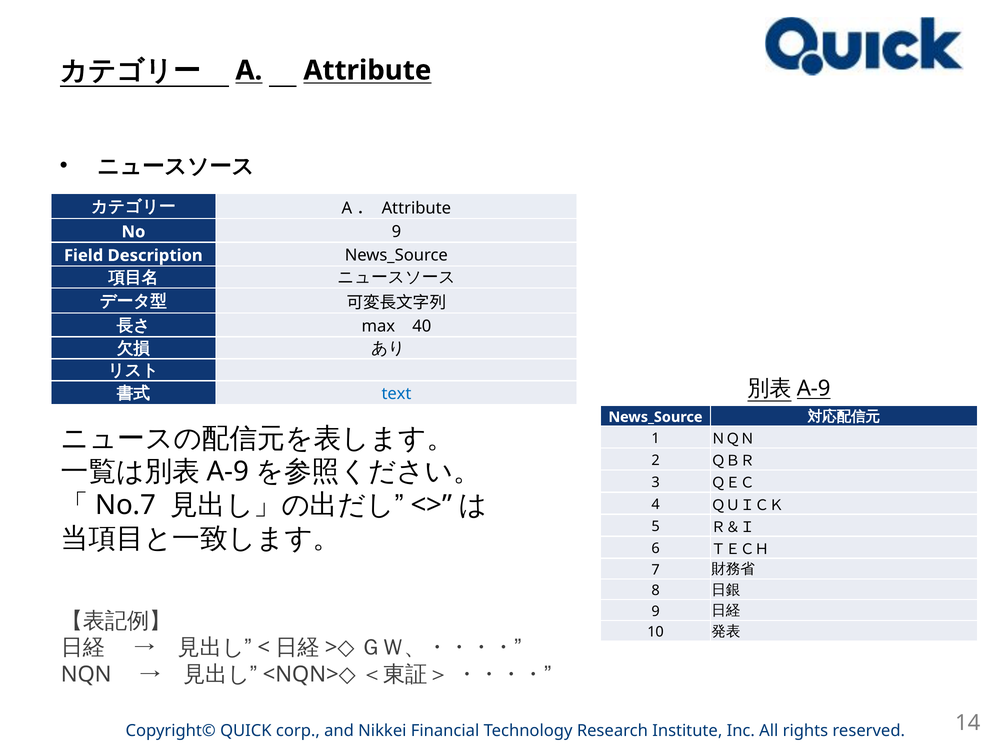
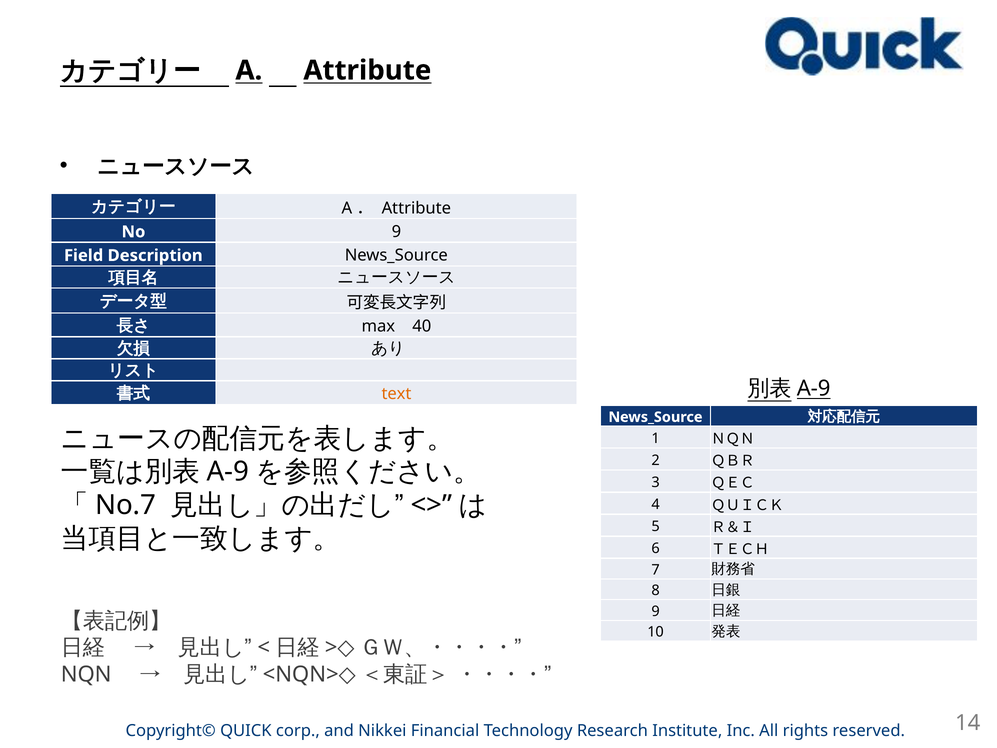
text colour: blue -> orange
